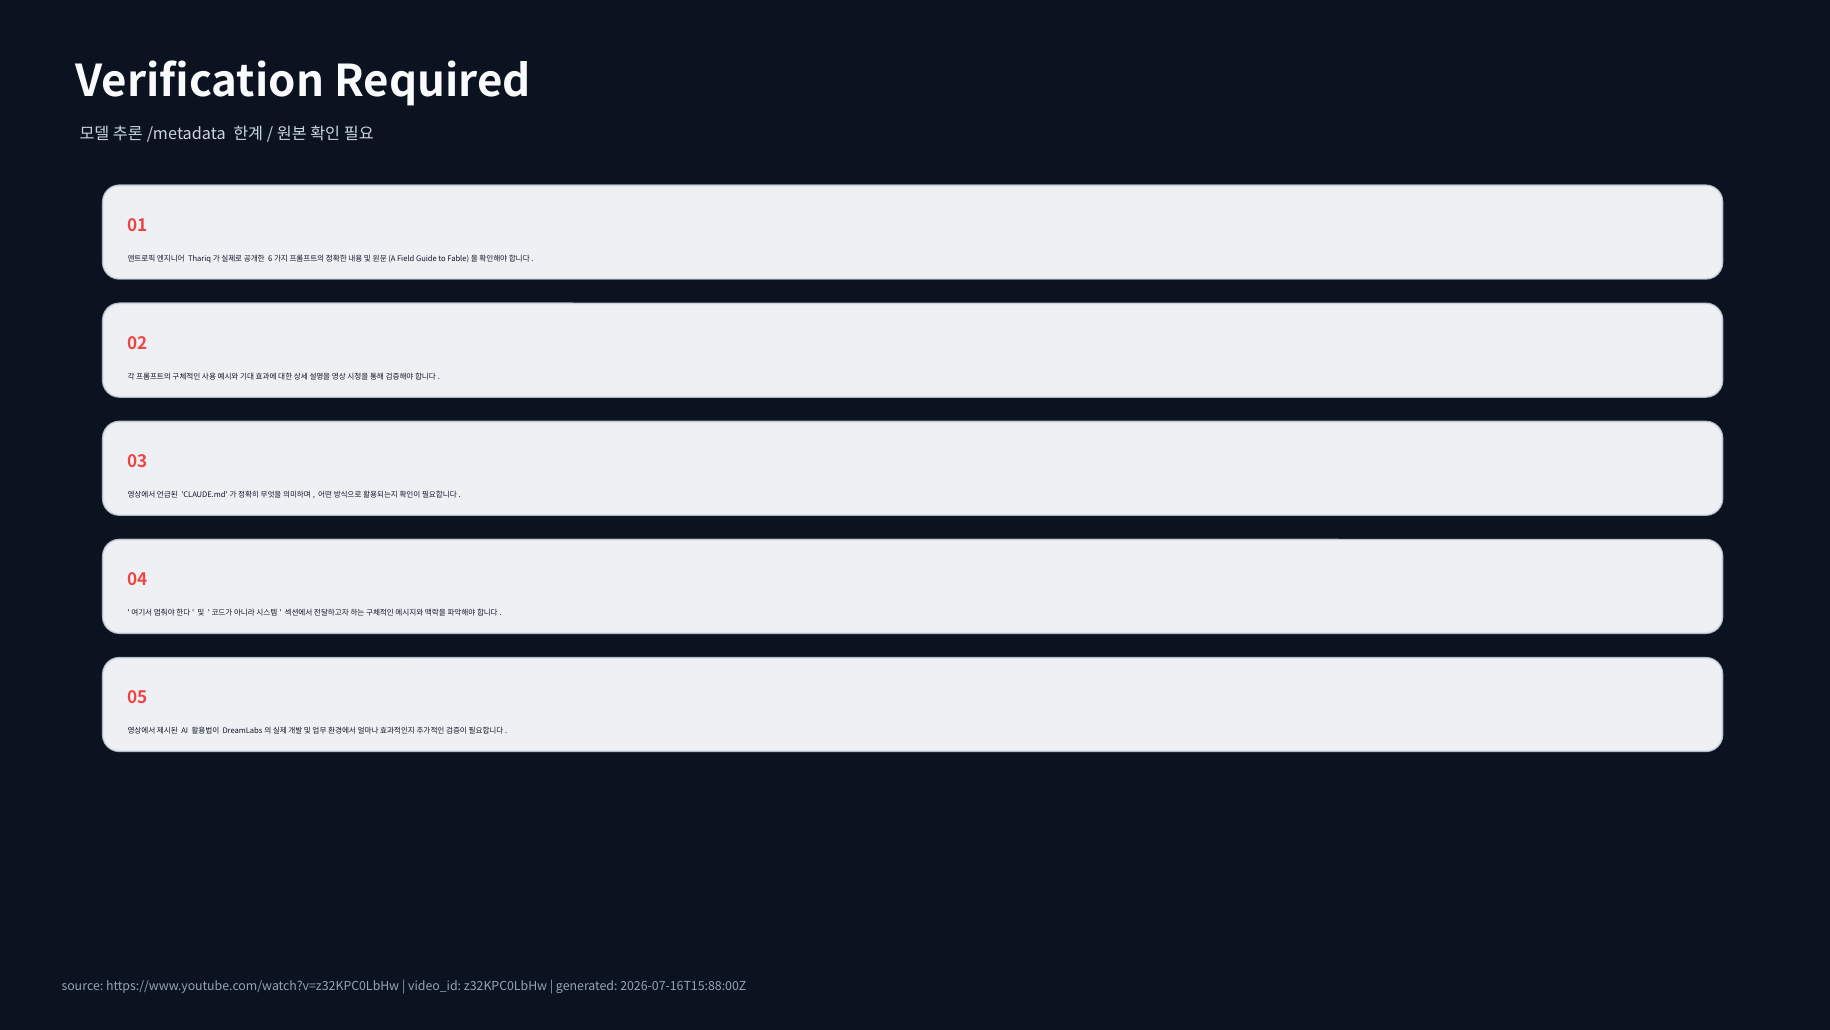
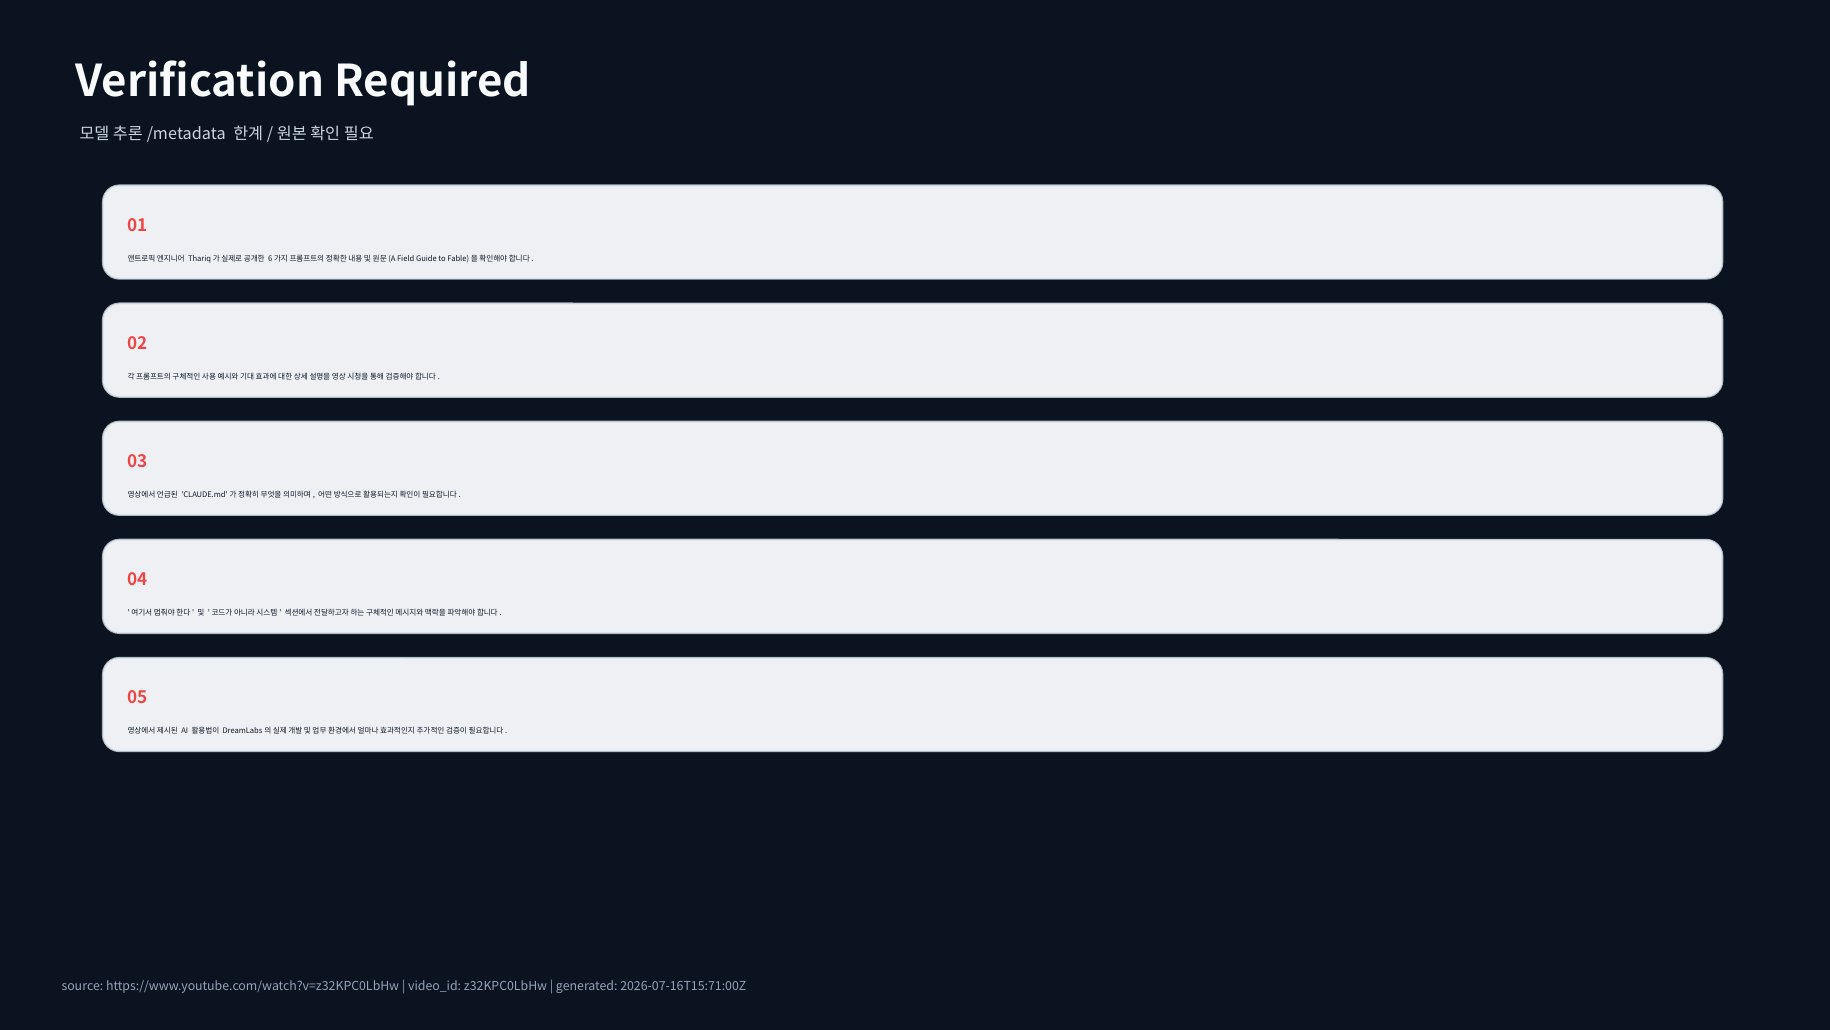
2026-07-16T15:88:00Z: 2026-07-16T15:88:00Z -> 2026-07-16T15:71:00Z
